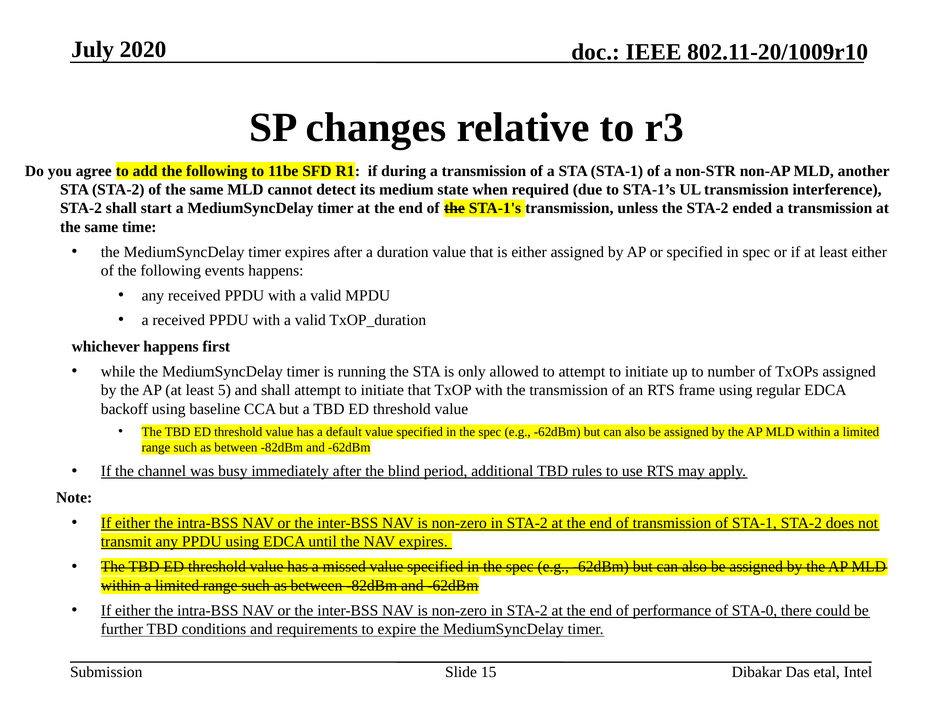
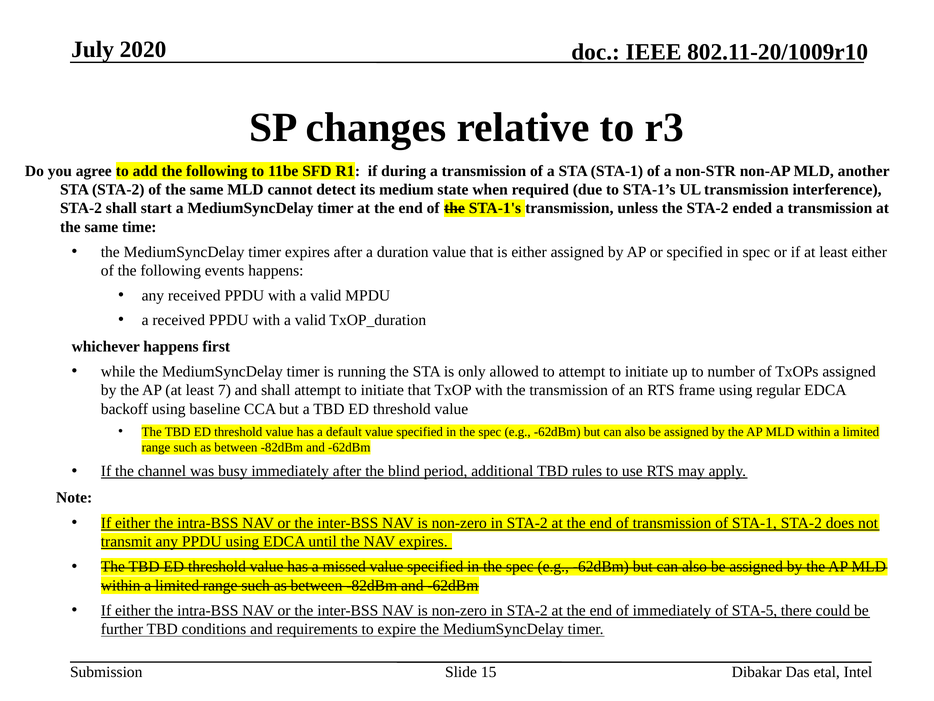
5: 5 -> 7
of performance: performance -> immediately
STA-0: STA-0 -> STA-5
